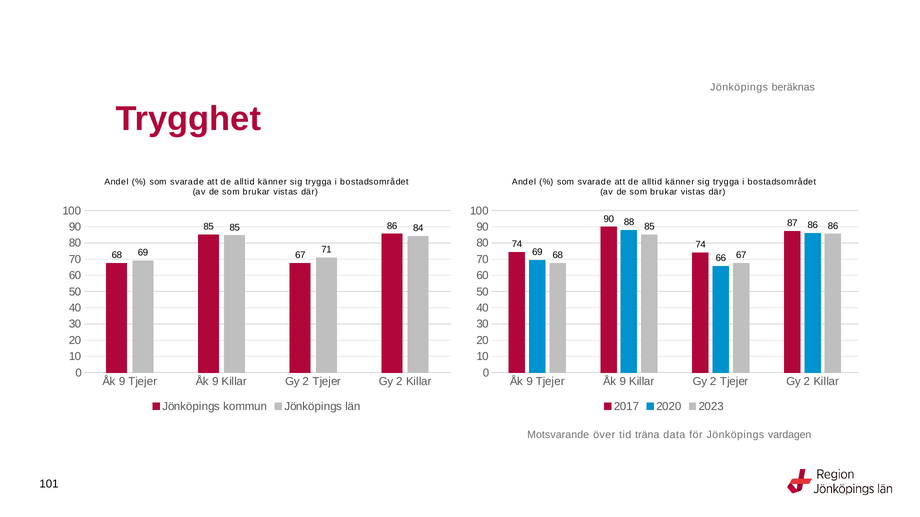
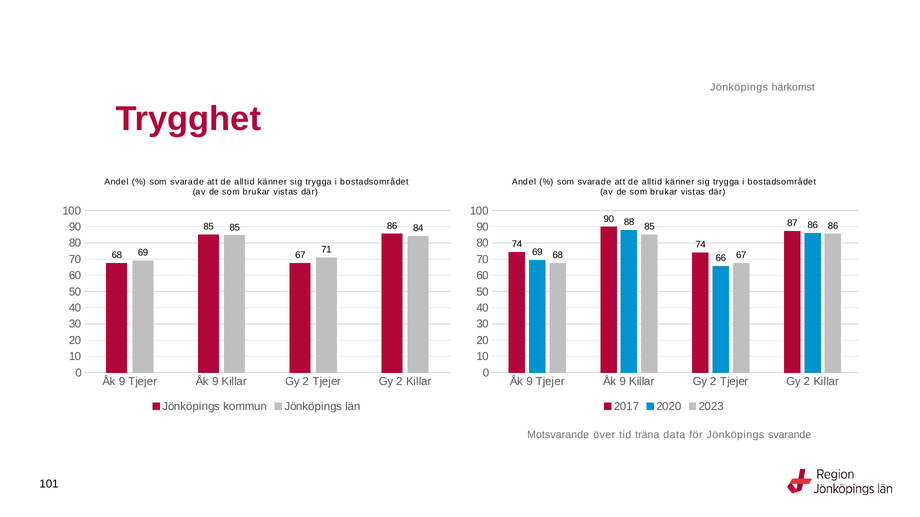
beräknas: beräknas -> härkomst
vardagen: vardagen -> svarande
